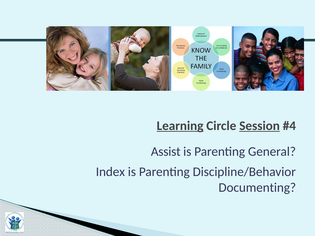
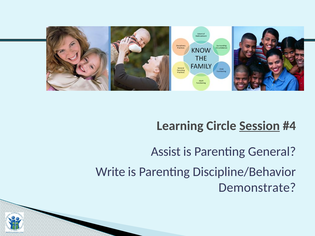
Learning underline: present -> none
Index: Index -> Write
Documenting: Documenting -> Demonstrate
